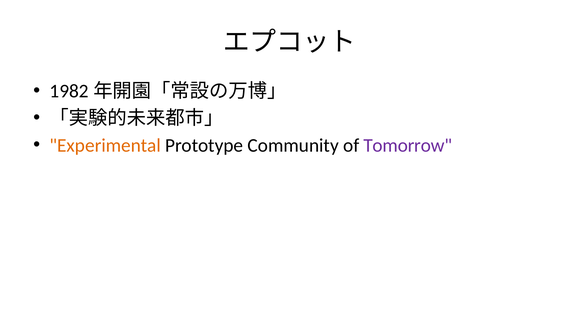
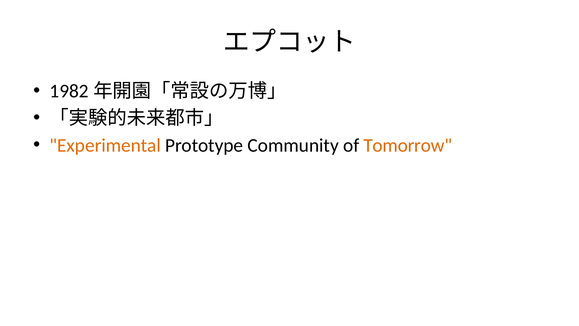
Tomorrow colour: purple -> orange
